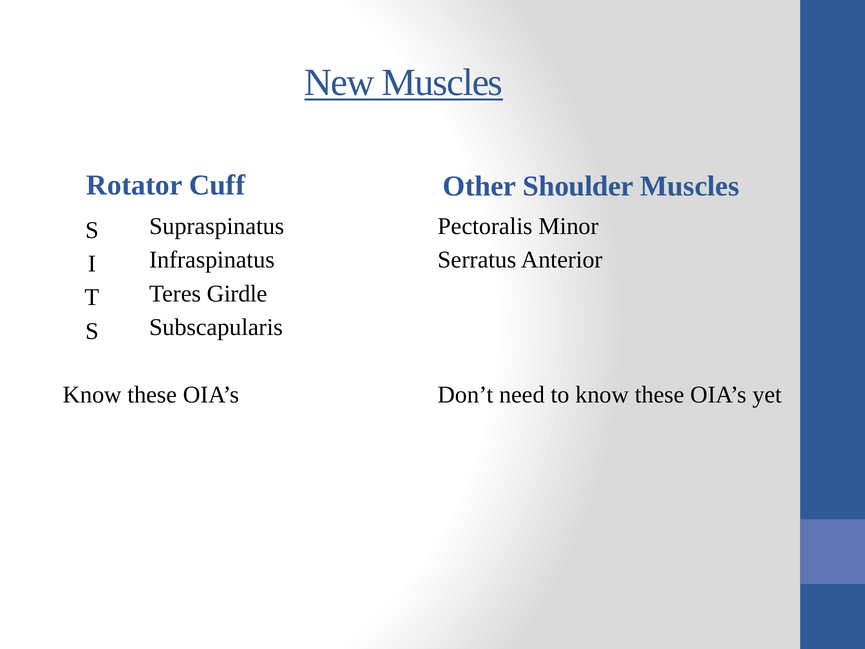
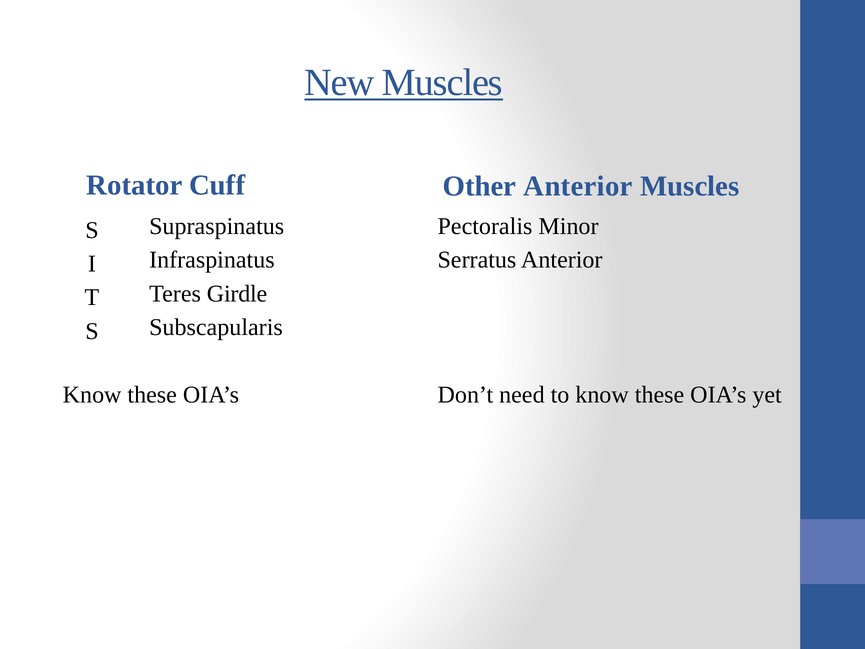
Other Shoulder: Shoulder -> Anterior
